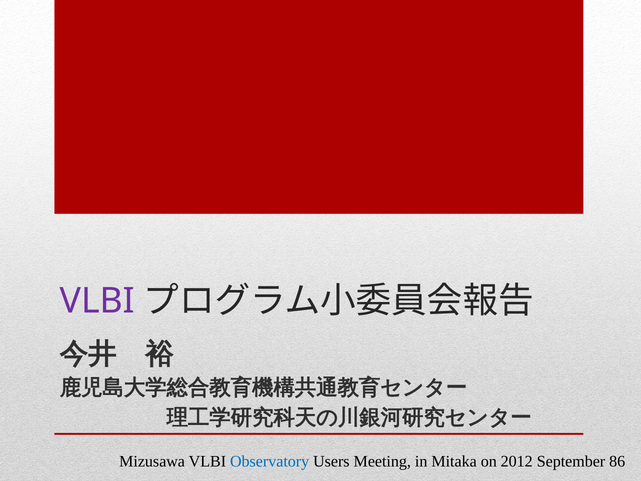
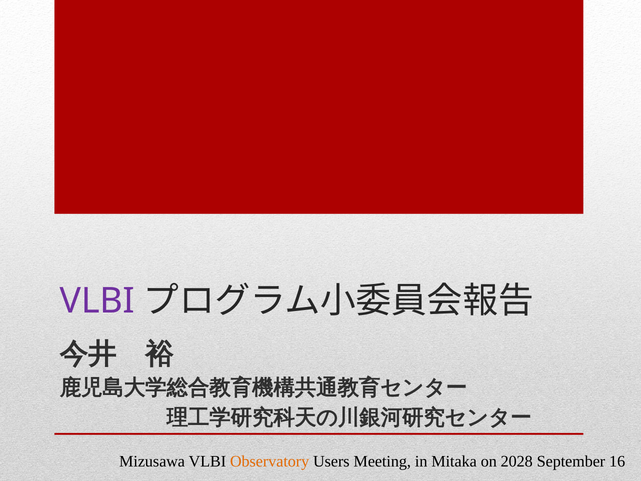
Observatory colour: blue -> orange
2012: 2012 -> 2028
86: 86 -> 16
